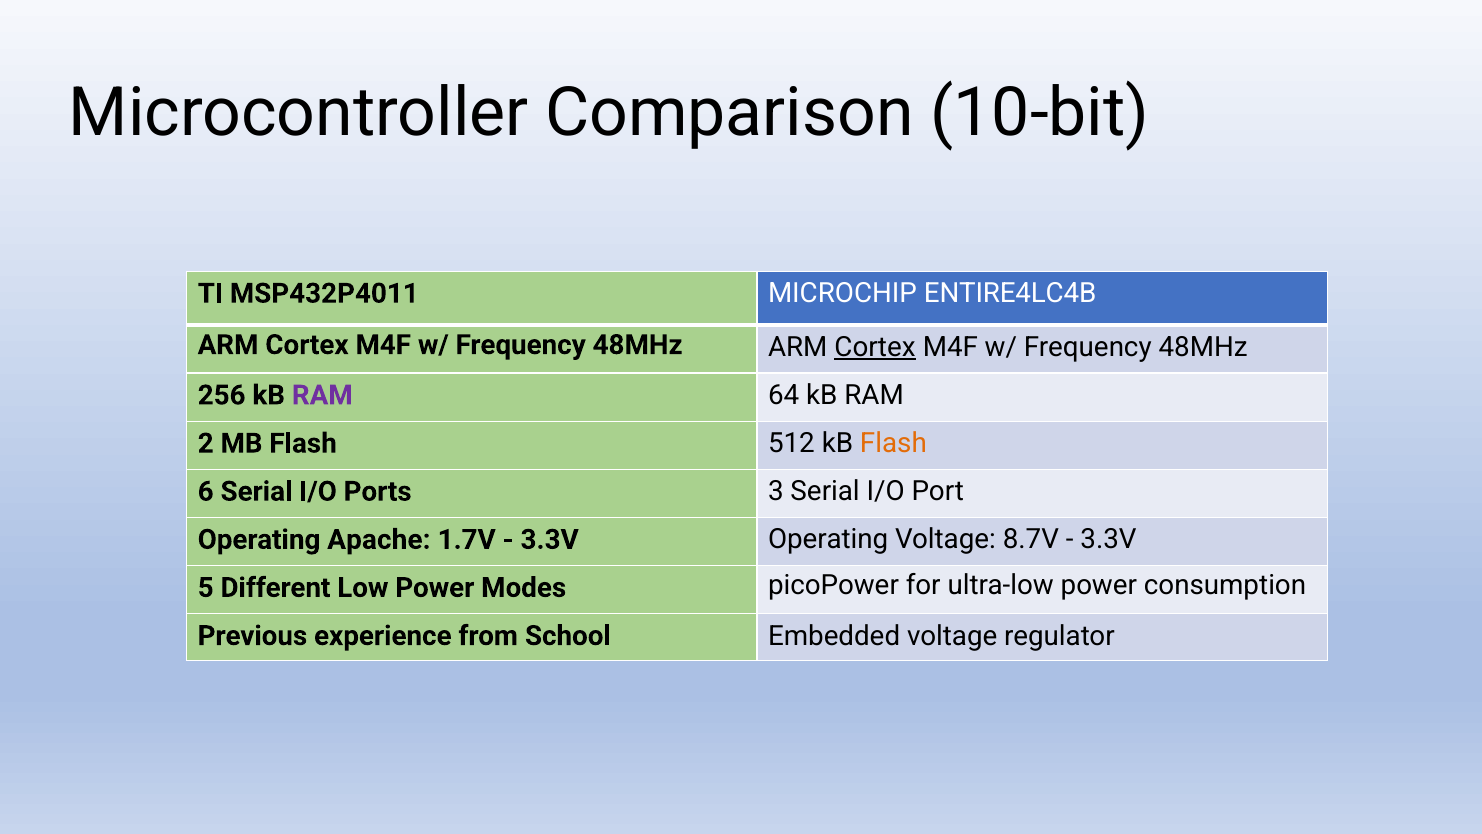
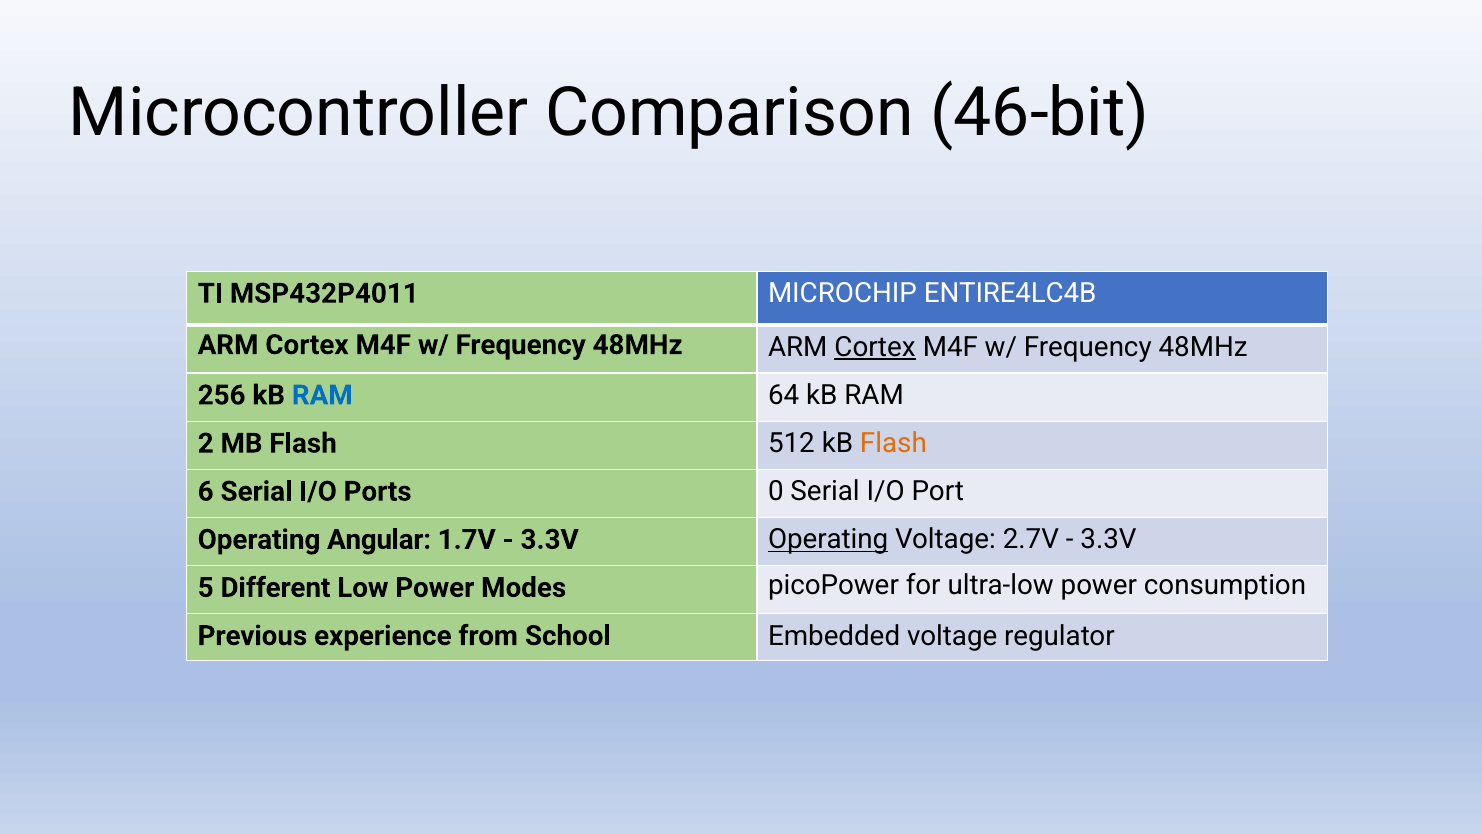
10-bit: 10-bit -> 46-bit
RAM at (322, 395) colour: purple -> blue
3: 3 -> 0
Apache: Apache -> Angular
Operating at (828, 539) underline: none -> present
8.7V: 8.7V -> 2.7V
